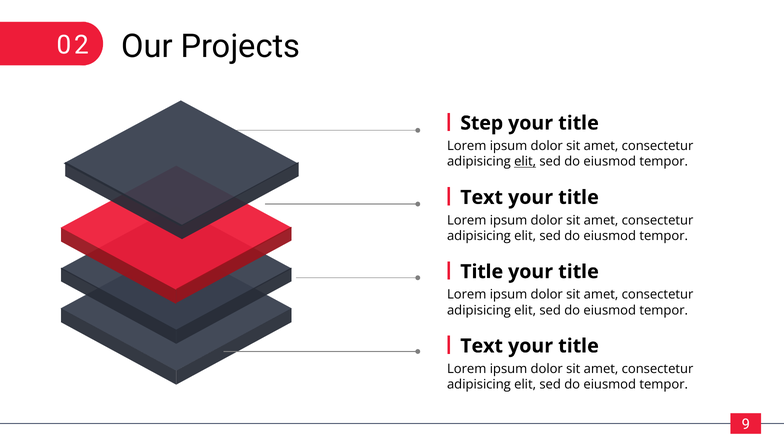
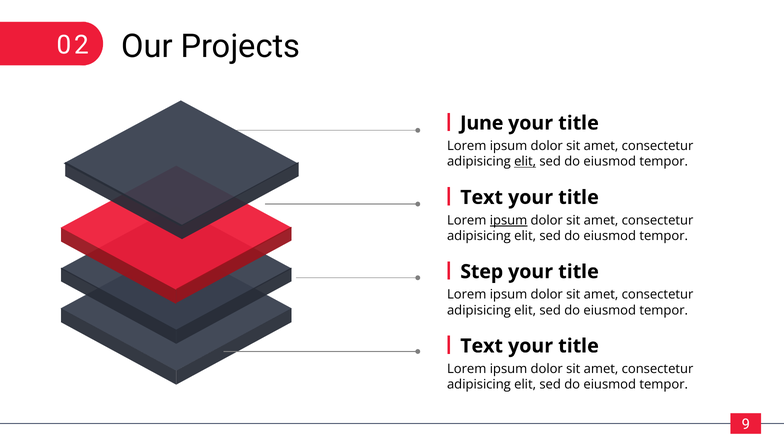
Step: Step -> June
ipsum at (509, 220) underline: none -> present
Title at (482, 272): Title -> Step
